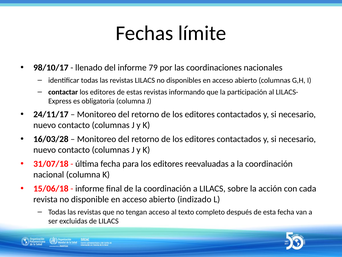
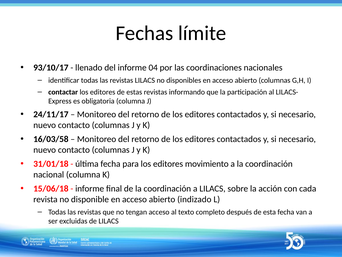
98/10/17: 98/10/17 -> 93/10/17
79: 79 -> 04
16/03/28: 16/03/28 -> 16/03/58
31/07/18: 31/07/18 -> 31/01/18
reevaluadas: reevaluadas -> movimiento
